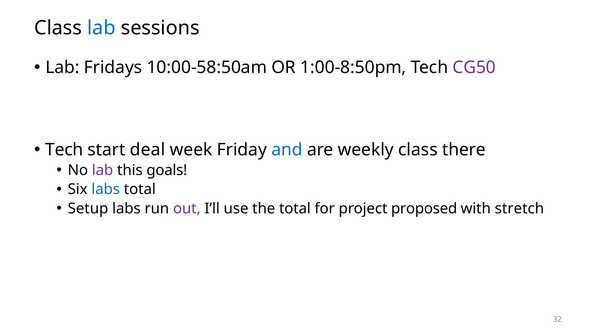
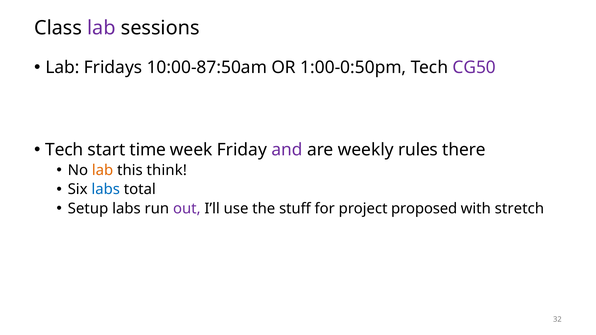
lab at (101, 28) colour: blue -> purple
10:00-58:50am: 10:00-58:50am -> 10:00-87:50am
1:00-8:50pm: 1:00-8:50pm -> 1:00-0:50pm
deal: deal -> time
and colour: blue -> purple
weekly class: class -> rules
lab at (103, 170) colour: purple -> orange
goals: goals -> think
the total: total -> stuff
